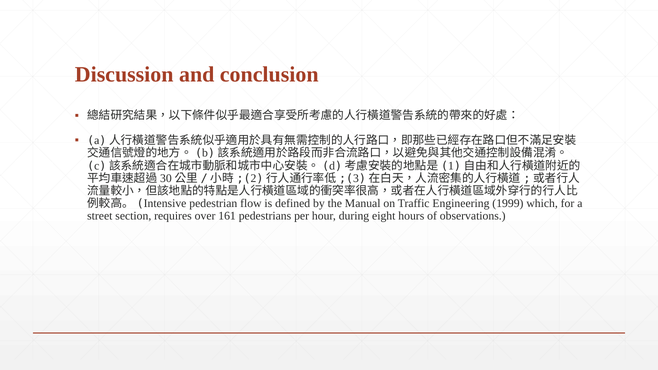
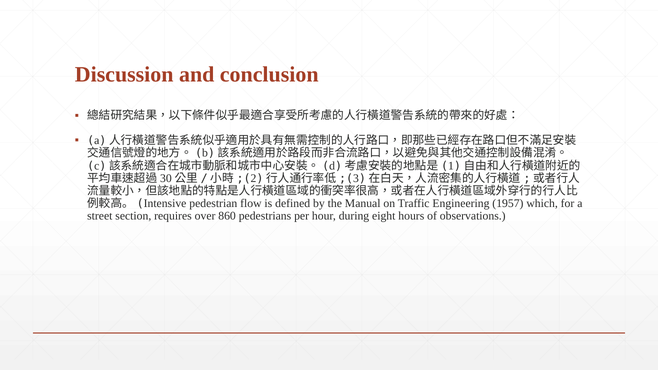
1999: 1999 -> 1957
161: 161 -> 860
